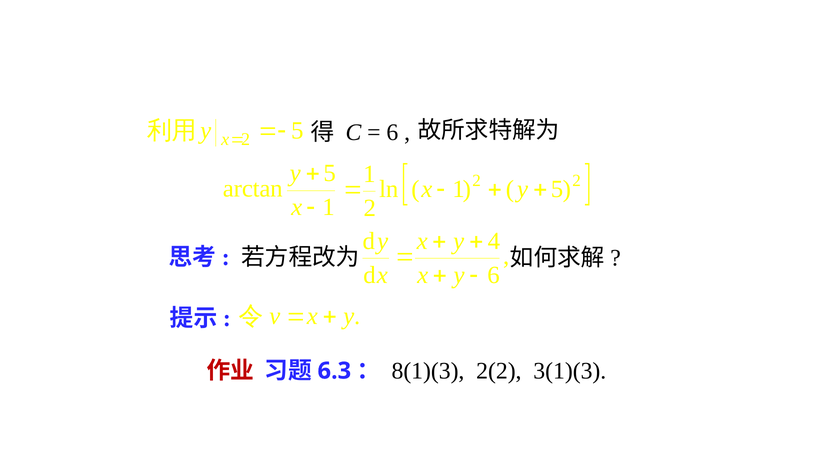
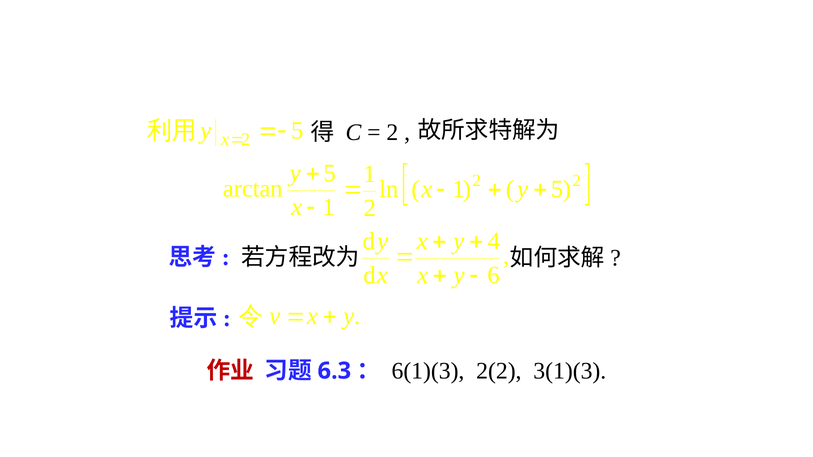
6 at (392, 133): 6 -> 2
8(1)(3: 8(1)(3 -> 6(1)(3
